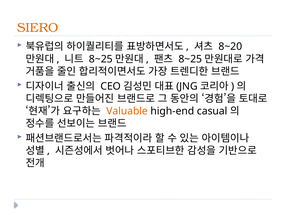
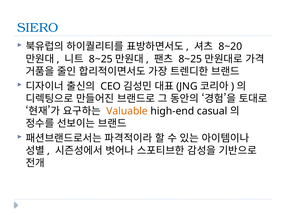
SIERO colour: orange -> blue
